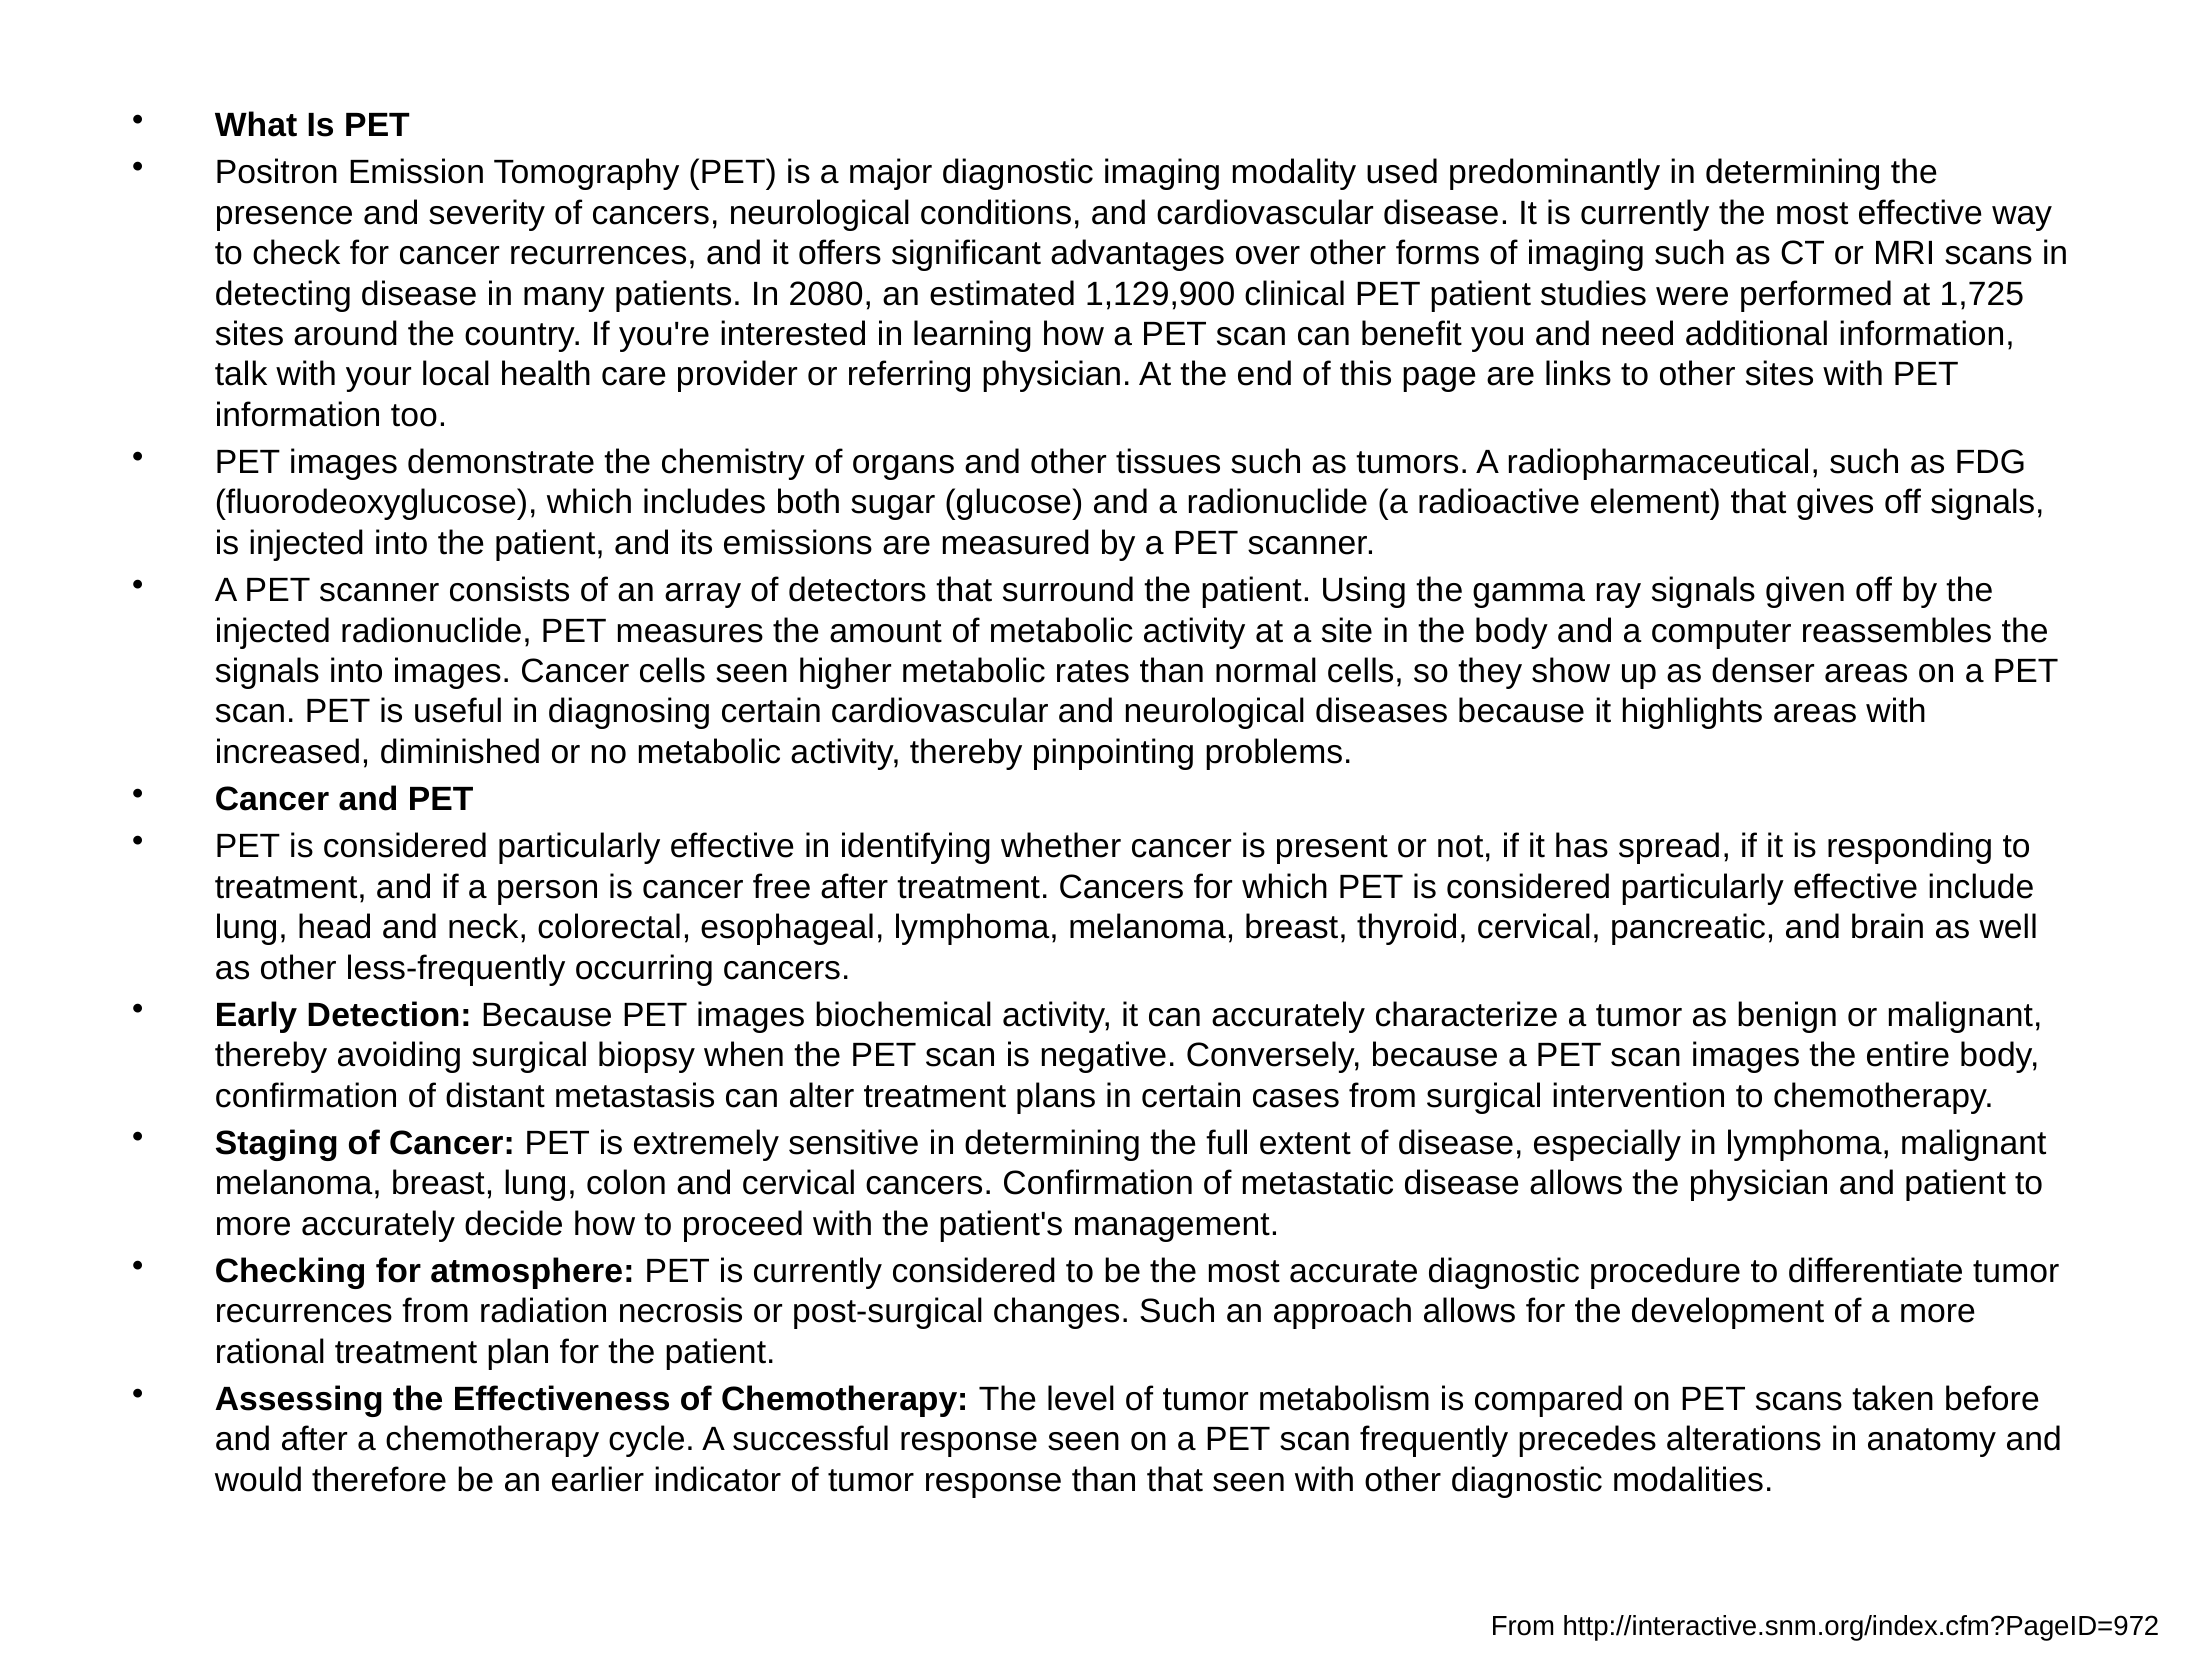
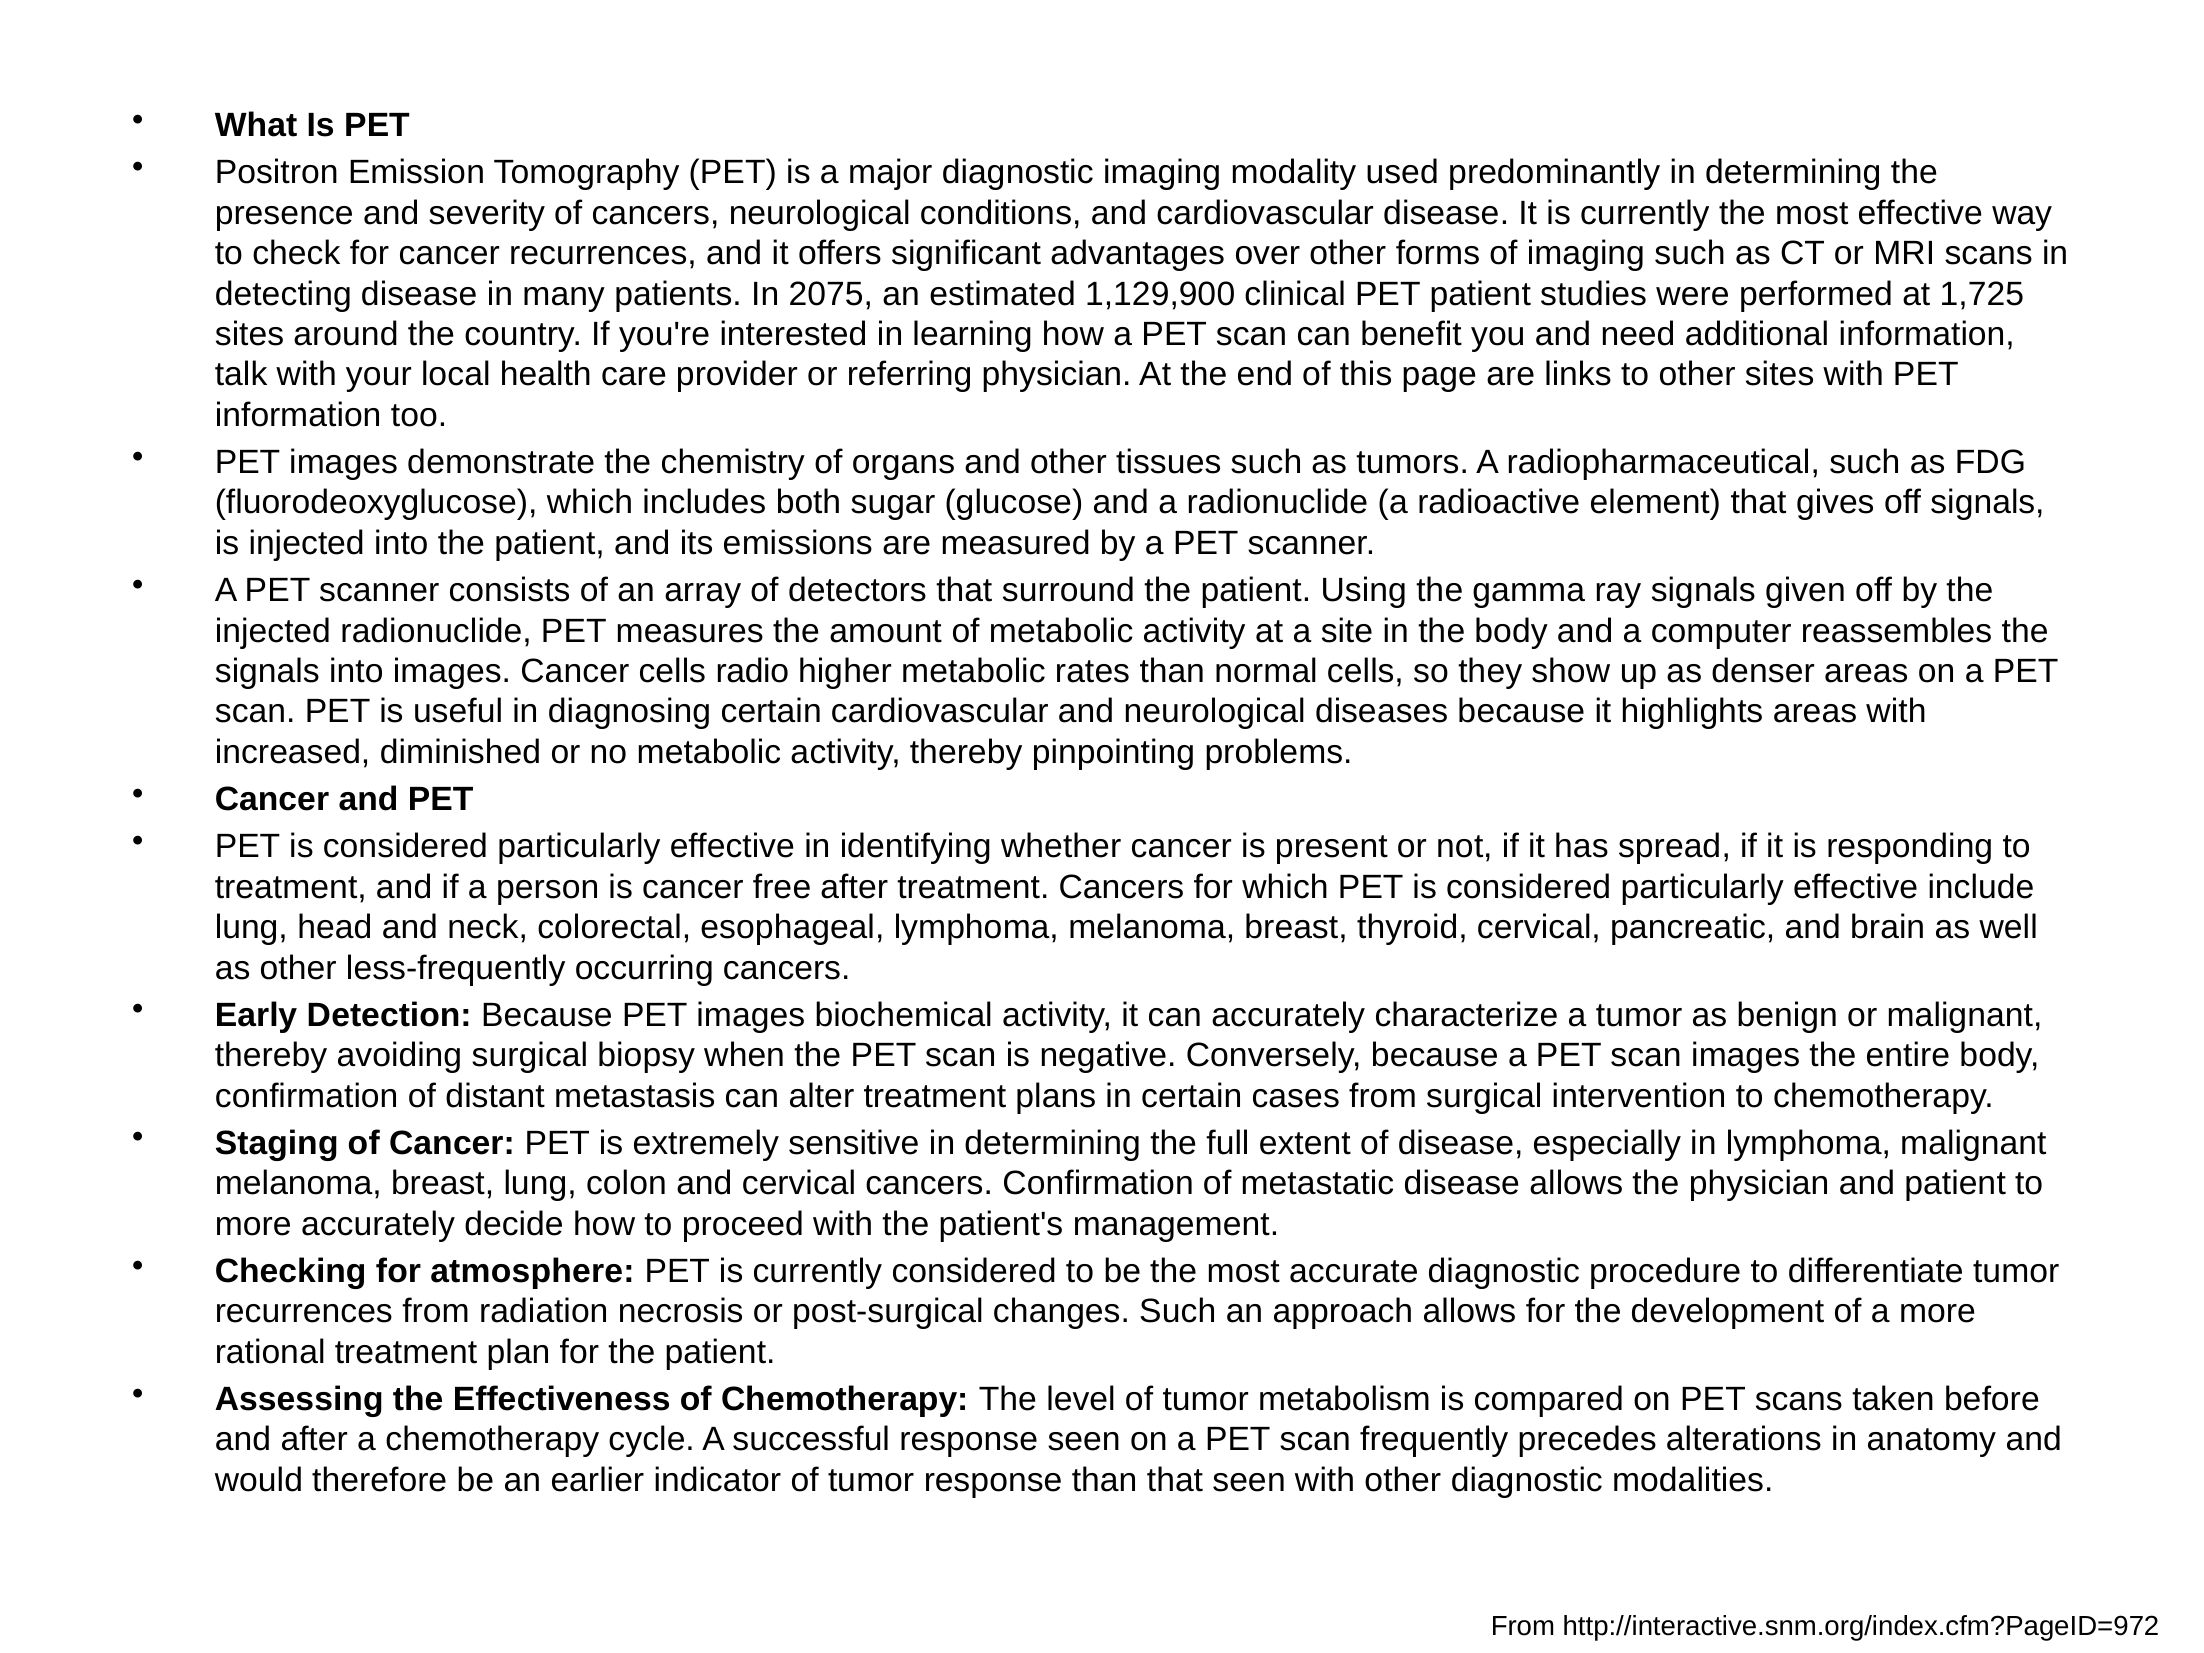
2080: 2080 -> 2075
cells seen: seen -> radio
